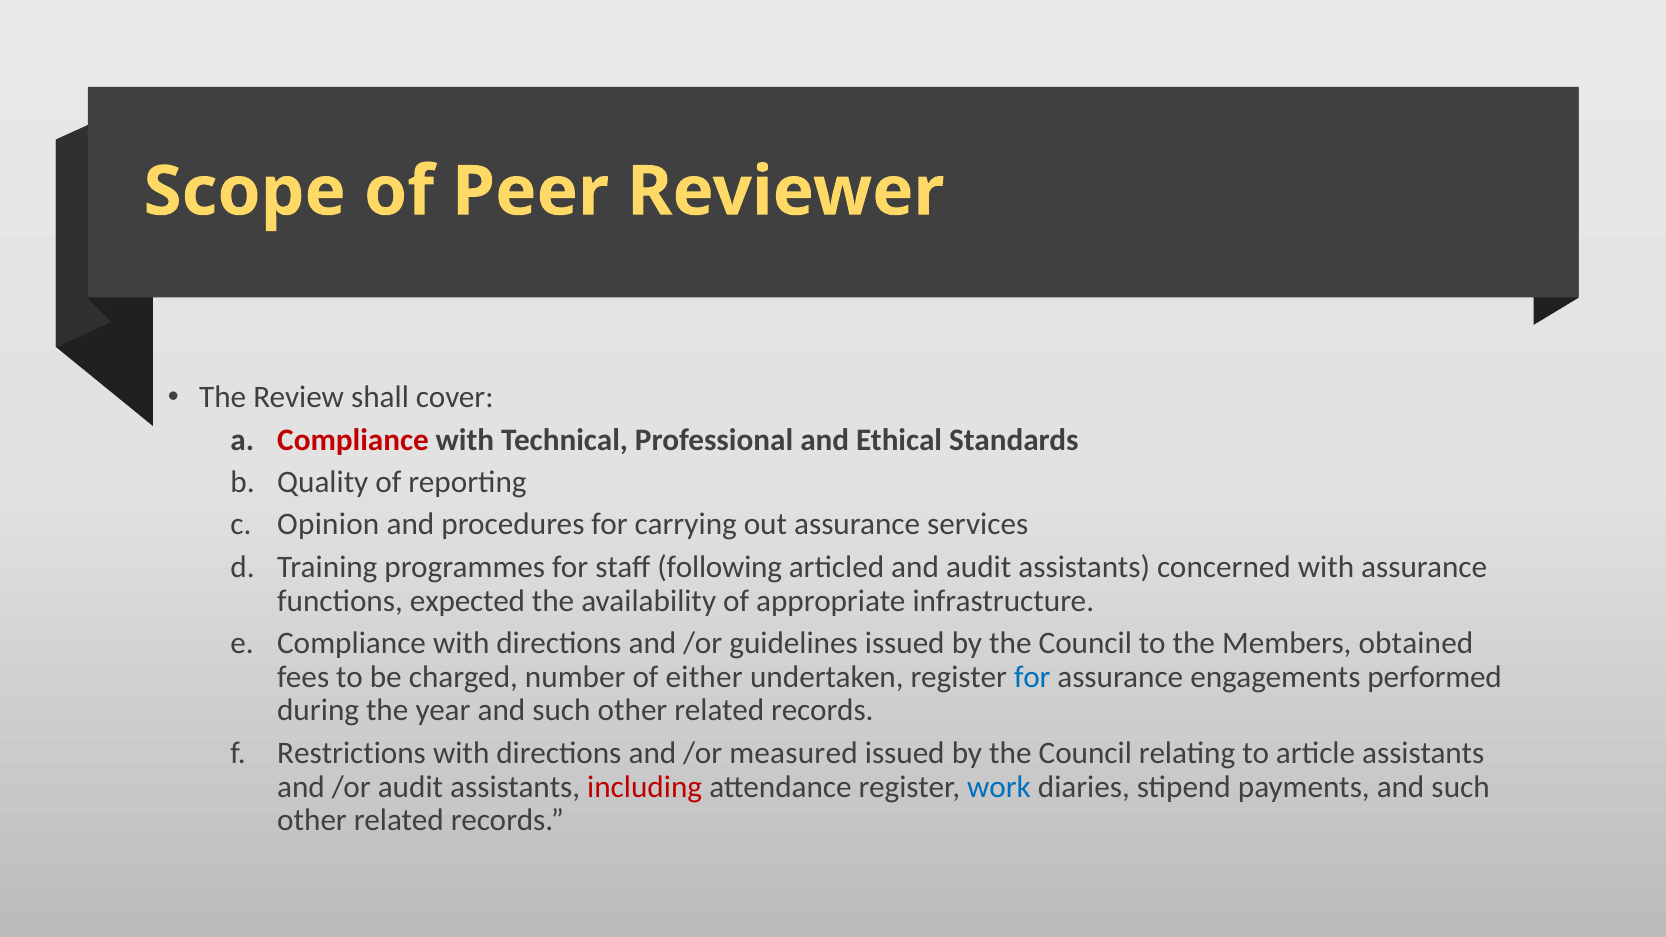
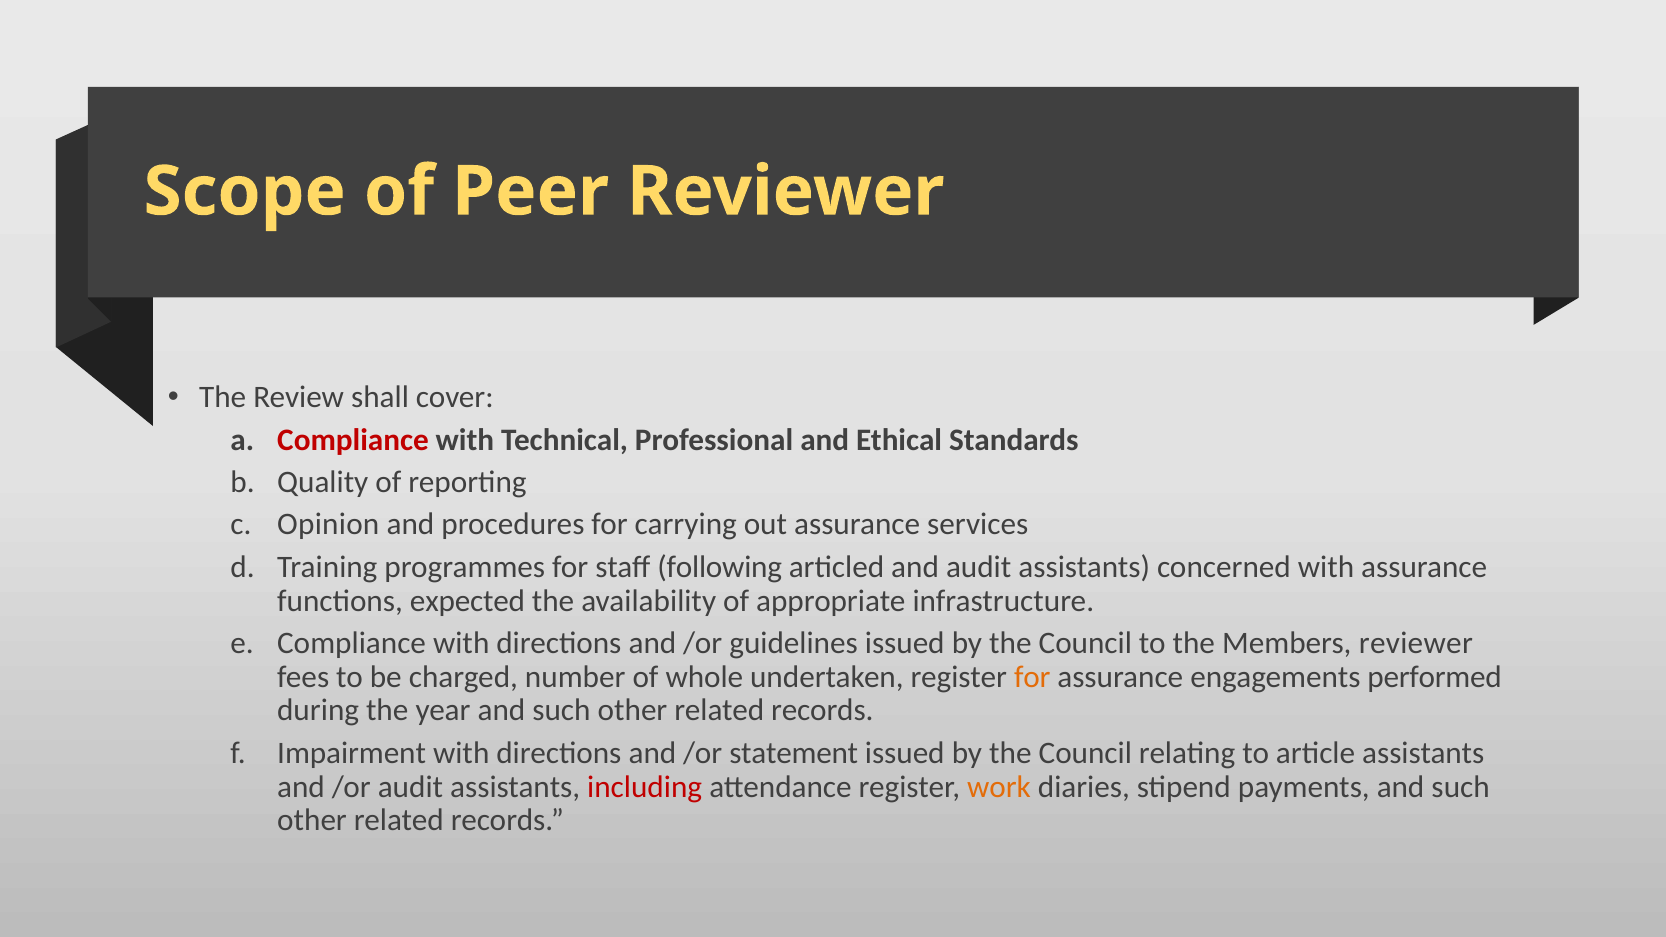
Members obtained: obtained -> reviewer
either: either -> whole
for at (1032, 677) colour: blue -> orange
Restrictions: Restrictions -> Impairment
measured: measured -> statement
work colour: blue -> orange
